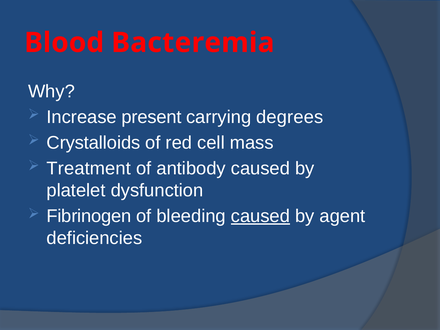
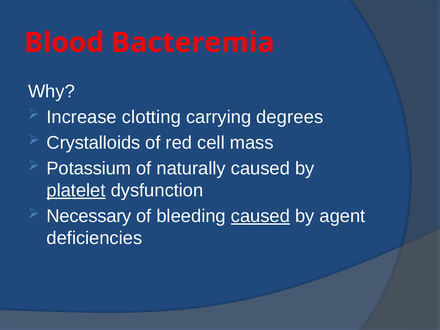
present: present -> clotting
Treatment: Treatment -> Potassium
antibody: antibody -> naturally
platelet underline: none -> present
Fibrinogen: Fibrinogen -> Necessary
